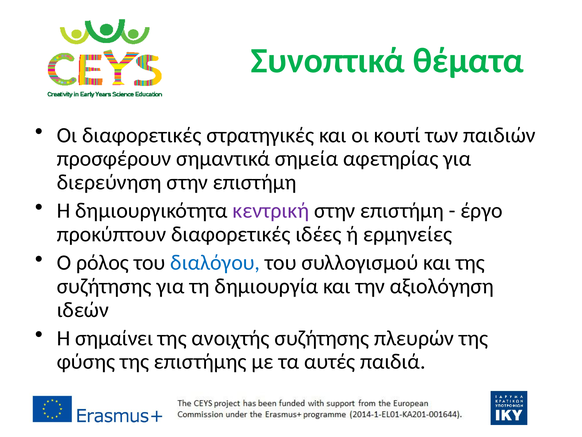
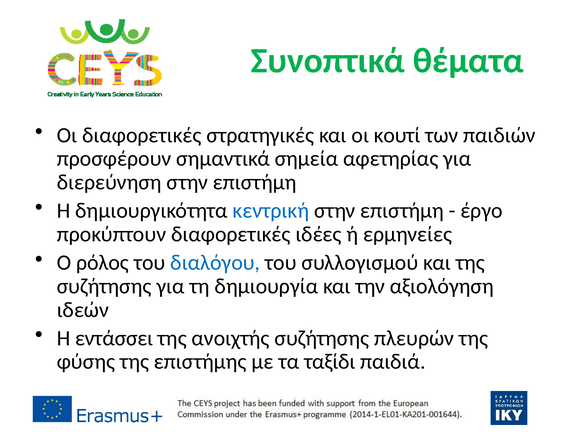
κεντρική colour: purple -> blue
σημαίνει: σημαίνει -> εντάσσει
αυτές: αυτές -> ταξίδι
